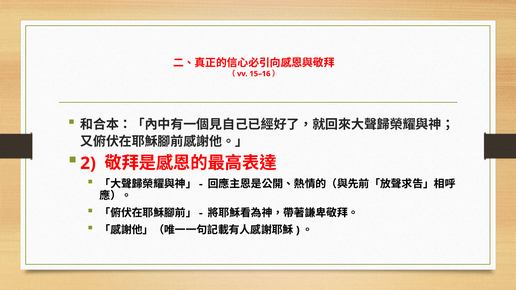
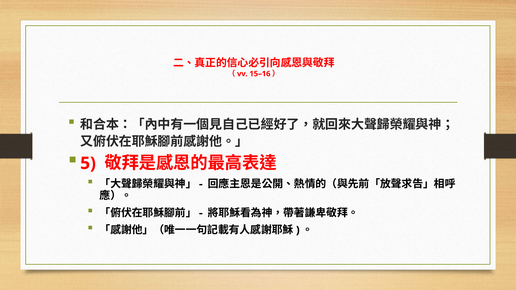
2: 2 -> 5
